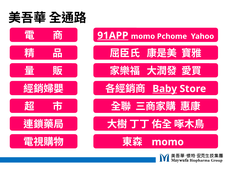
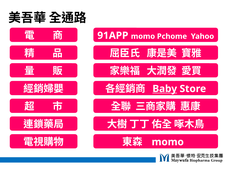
91APP underline: present -> none
